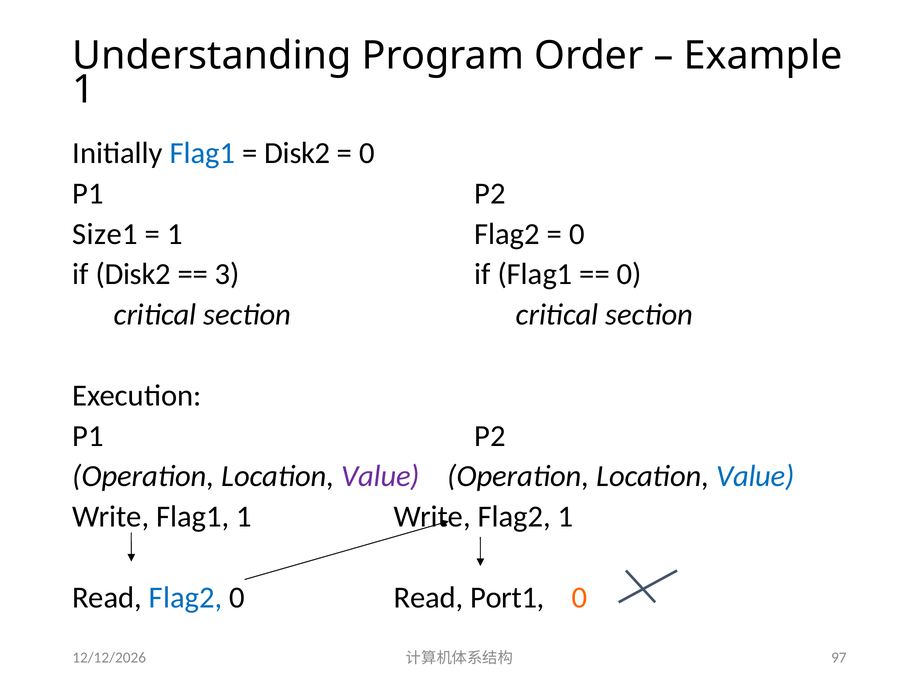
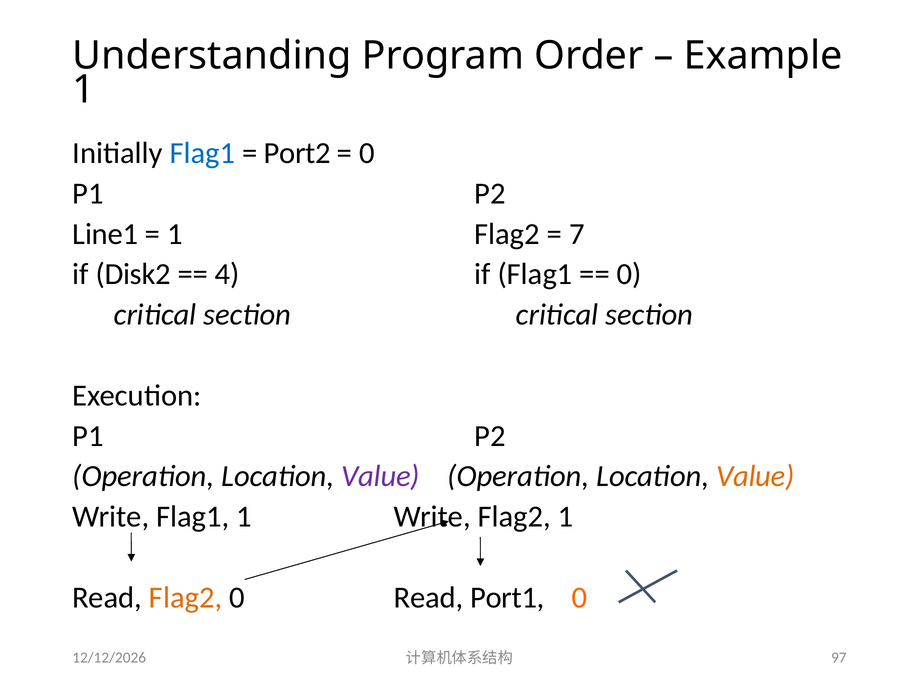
Disk2 at (297, 153): Disk2 -> Port2
Size1: Size1 -> Line1
0 at (577, 234): 0 -> 7
3: 3 -> 4
Value at (755, 476) colour: blue -> orange
Flag2 at (186, 598) colour: blue -> orange
